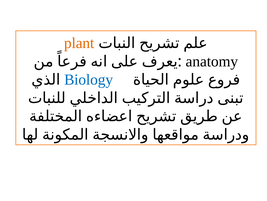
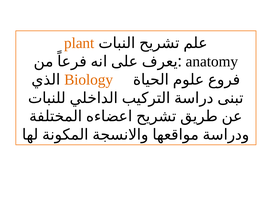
Biology colour: blue -> orange
